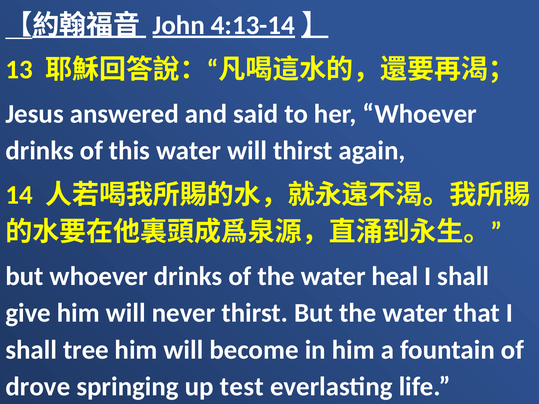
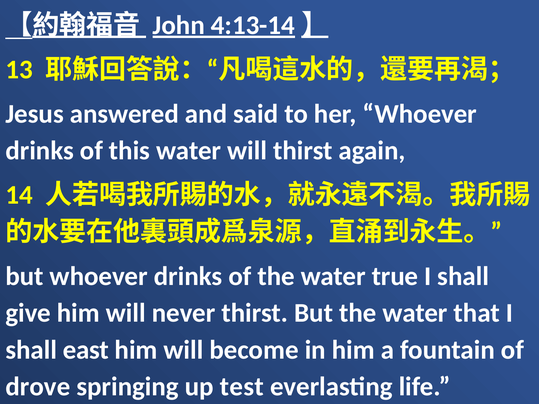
heal: heal -> true
tree: tree -> east
